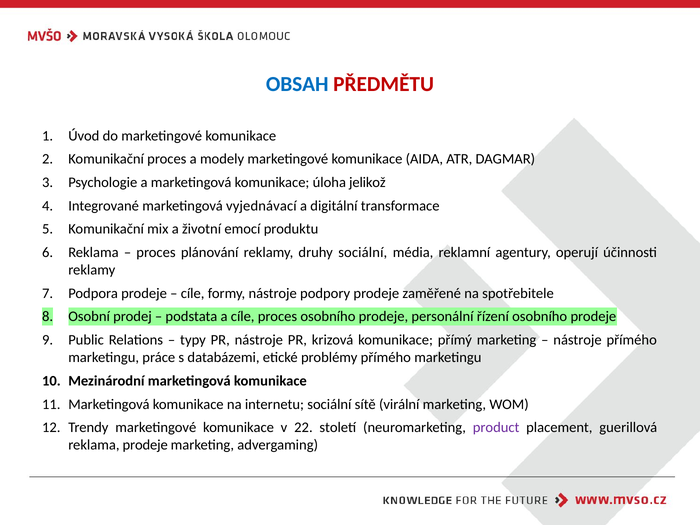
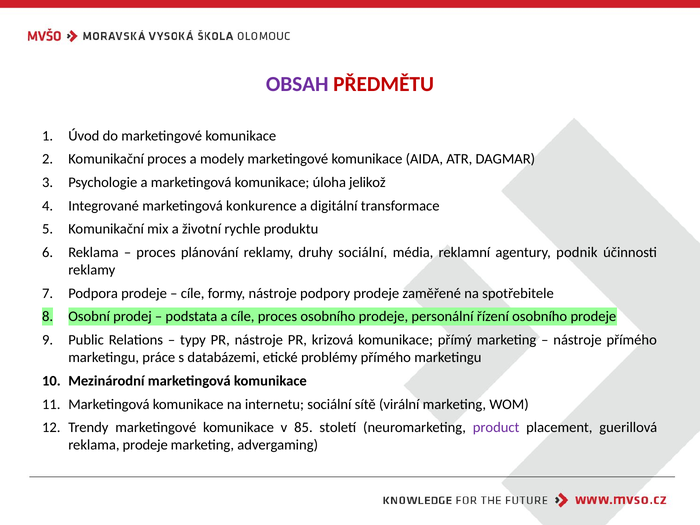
OBSAH colour: blue -> purple
vyjednávací: vyjednávací -> konkurence
emocí: emocí -> rychle
operují: operují -> podnik
22: 22 -> 85
